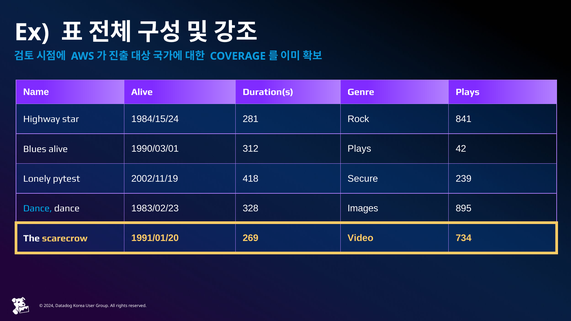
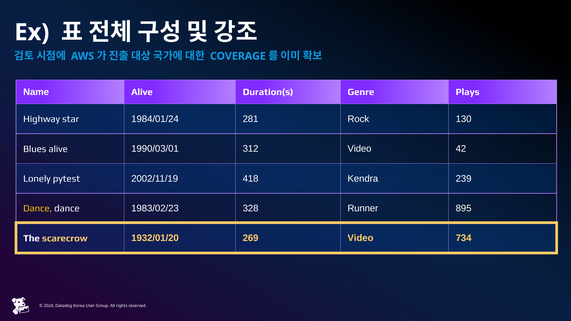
1984/15/24: 1984/15/24 -> 1984/01/24
841: 841 -> 130
312 Plays: Plays -> Video
Secure: Secure -> Kendra
Dance at (38, 209) colour: light blue -> yellow
Images: Images -> Runner
1991/01/20: 1991/01/20 -> 1932/01/20
